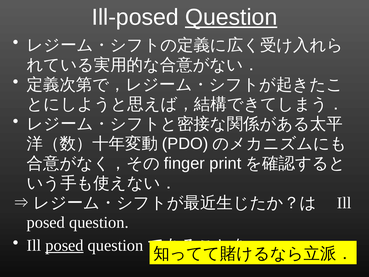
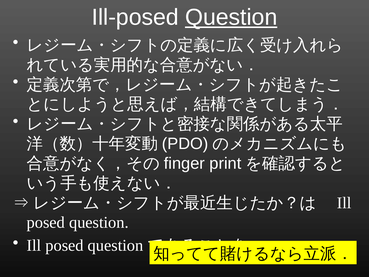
posed at (64, 245) underline: present -> none
